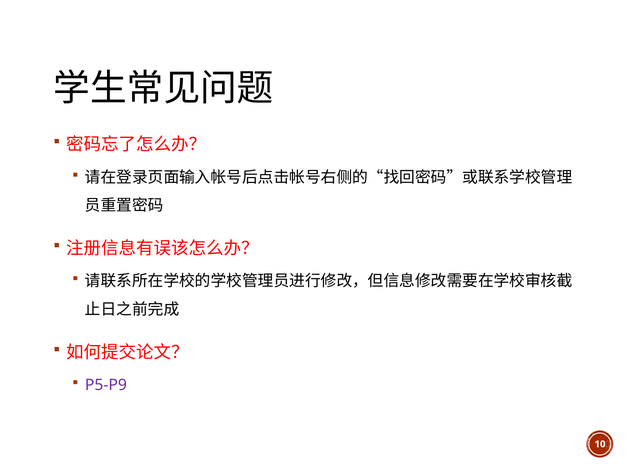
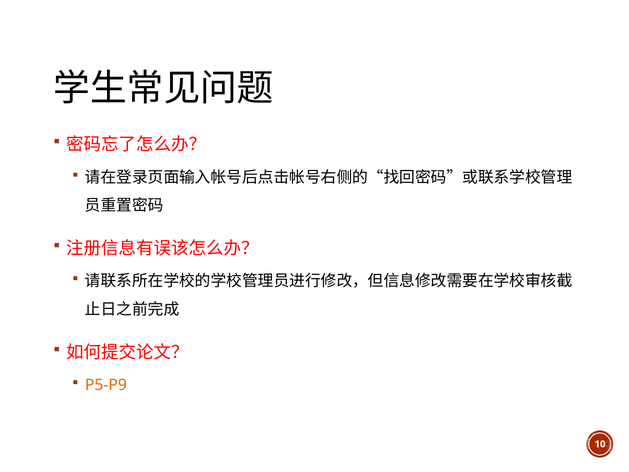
P5-P9 colour: purple -> orange
